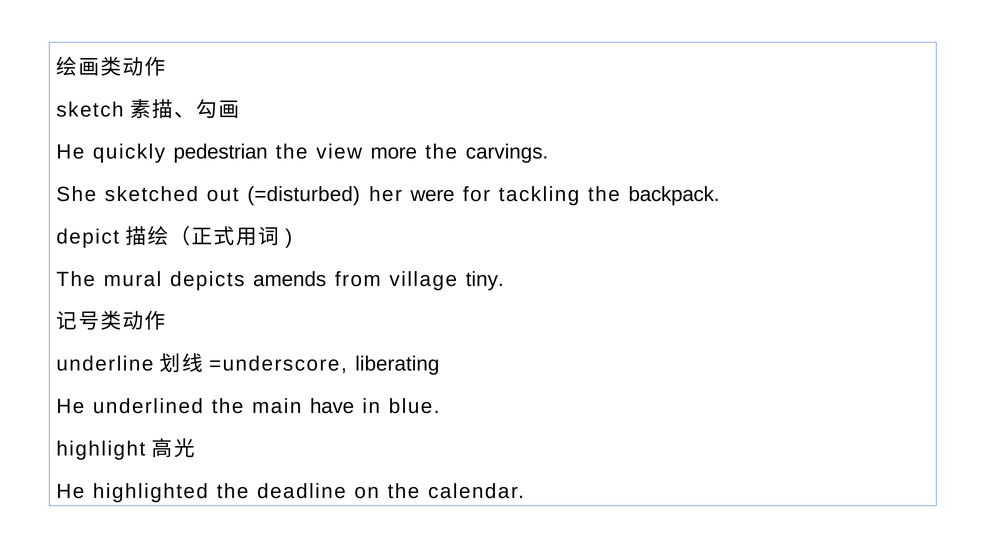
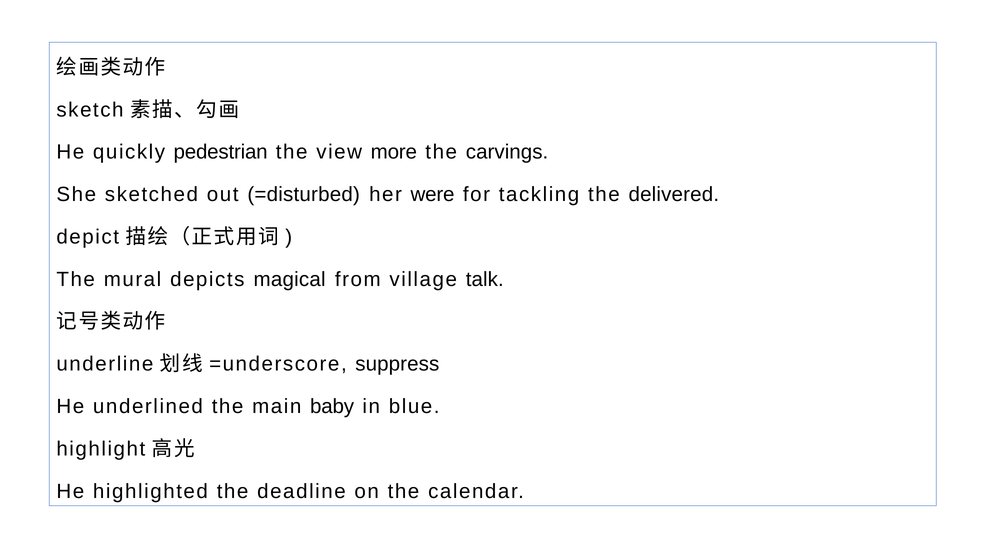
backpack: backpack -> delivered
amends: amends -> magical
tiny: tiny -> talk
liberating: liberating -> suppress
have: have -> baby
